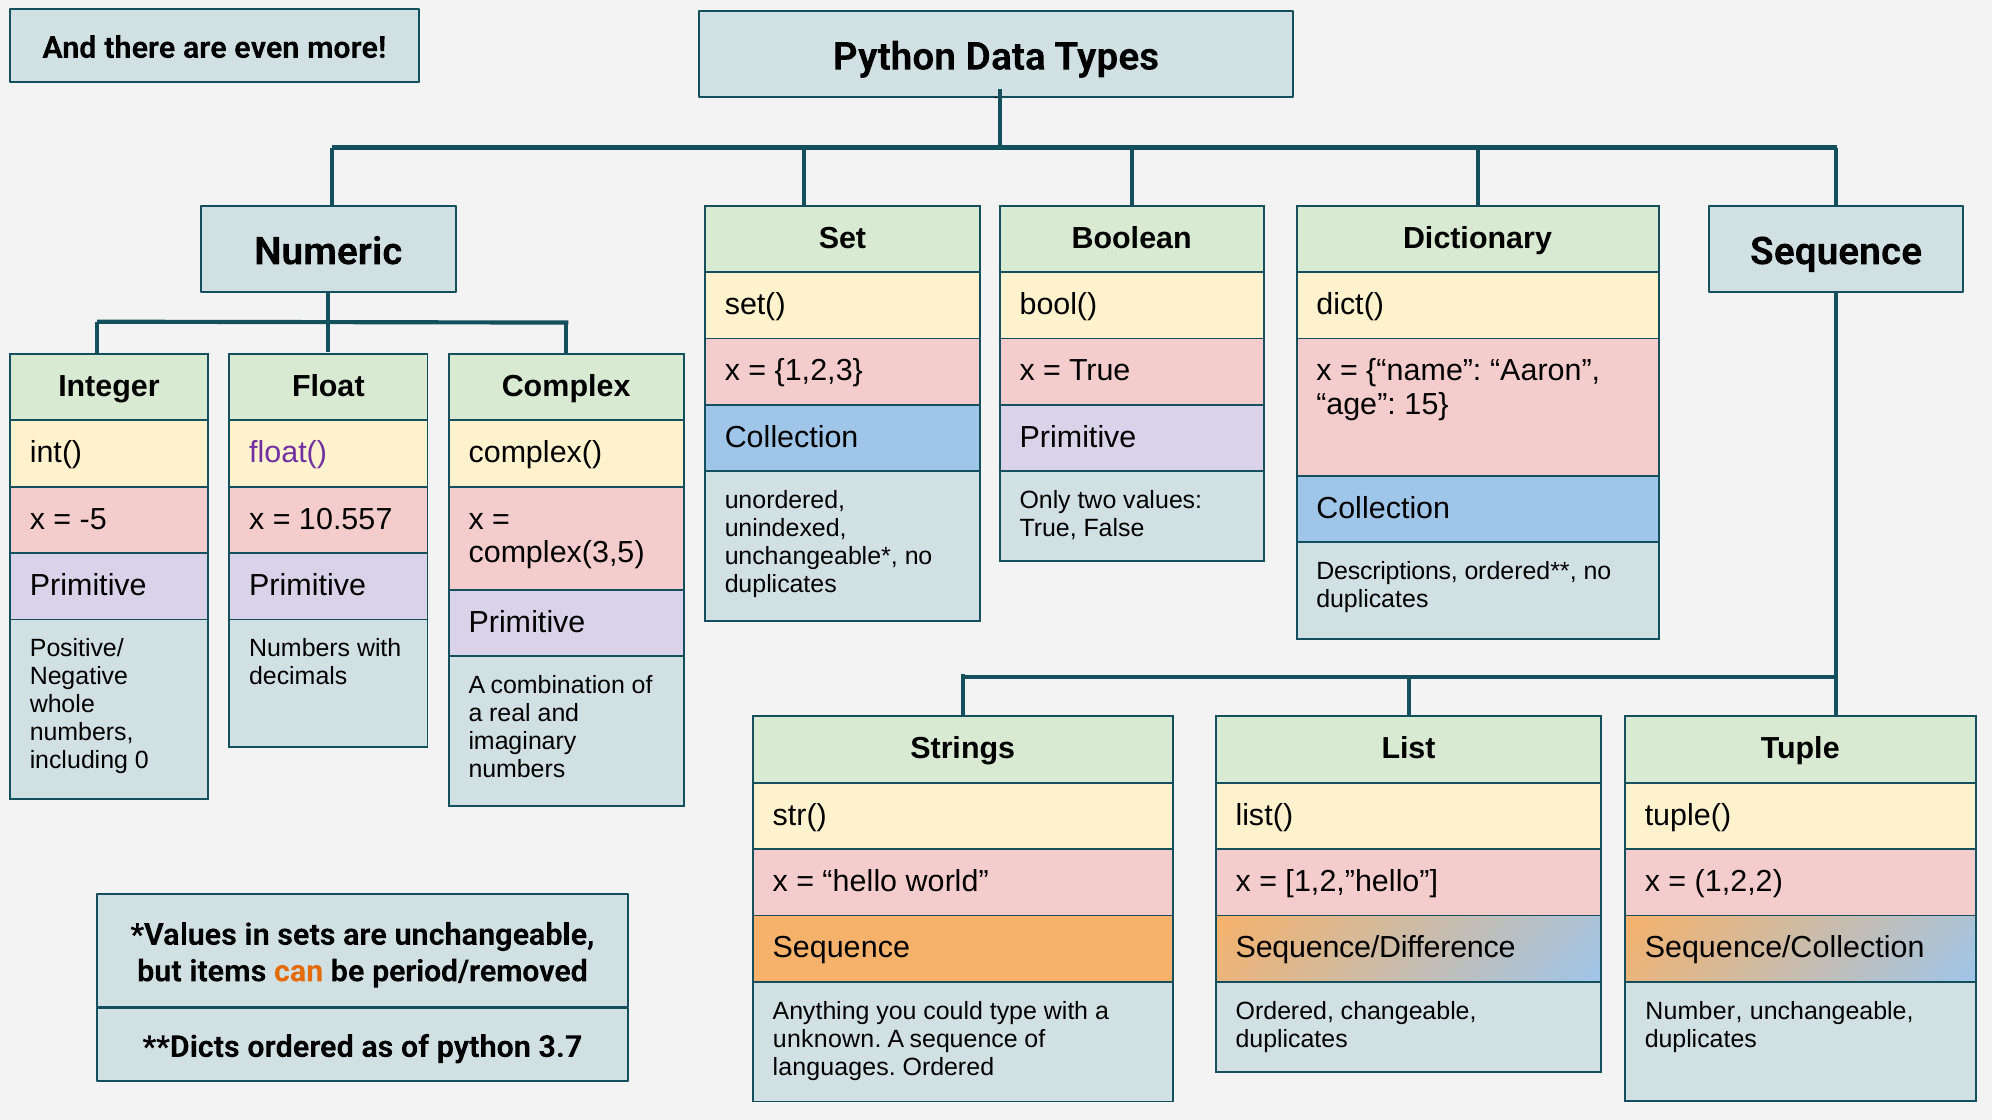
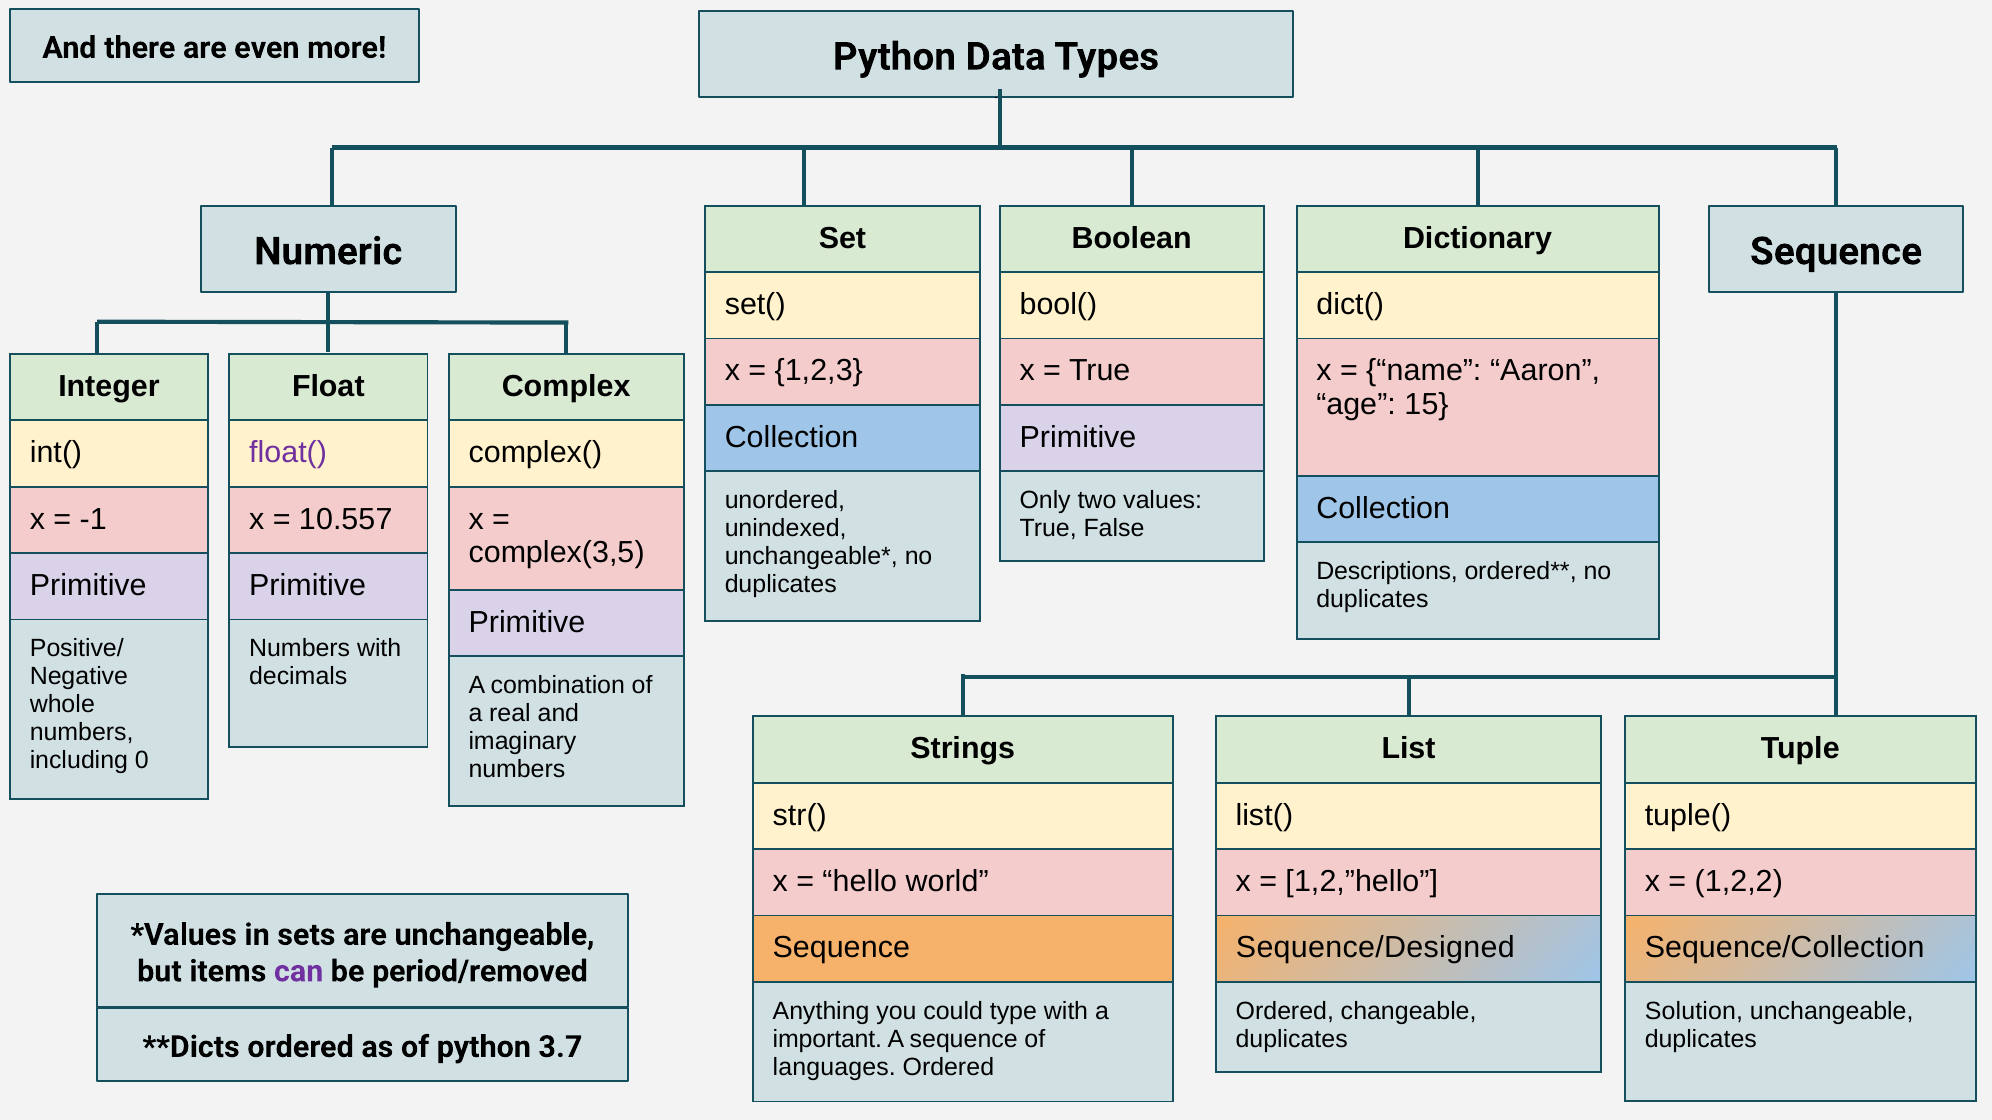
-5: -5 -> -1
Sequence/Difference: Sequence/Difference -> Sequence/Designed
can colour: orange -> purple
Number: Number -> Solution
unknown: unknown -> important
